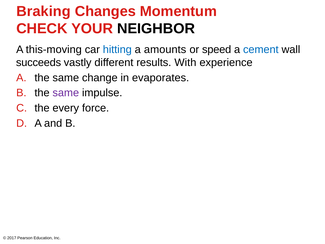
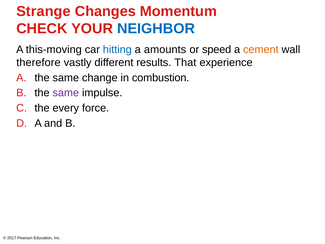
Braking: Braking -> Strange
NEIGHBOR colour: black -> blue
cement colour: blue -> orange
succeeds: succeeds -> therefore
With: With -> That
evaporates: evaporates -> combustion
